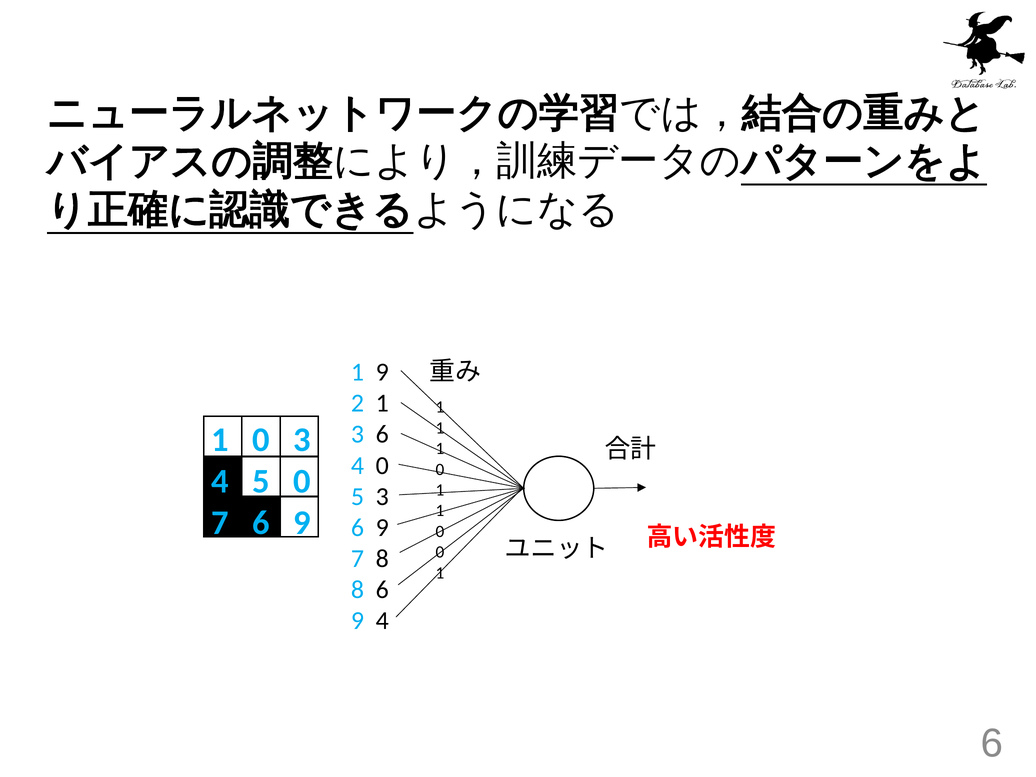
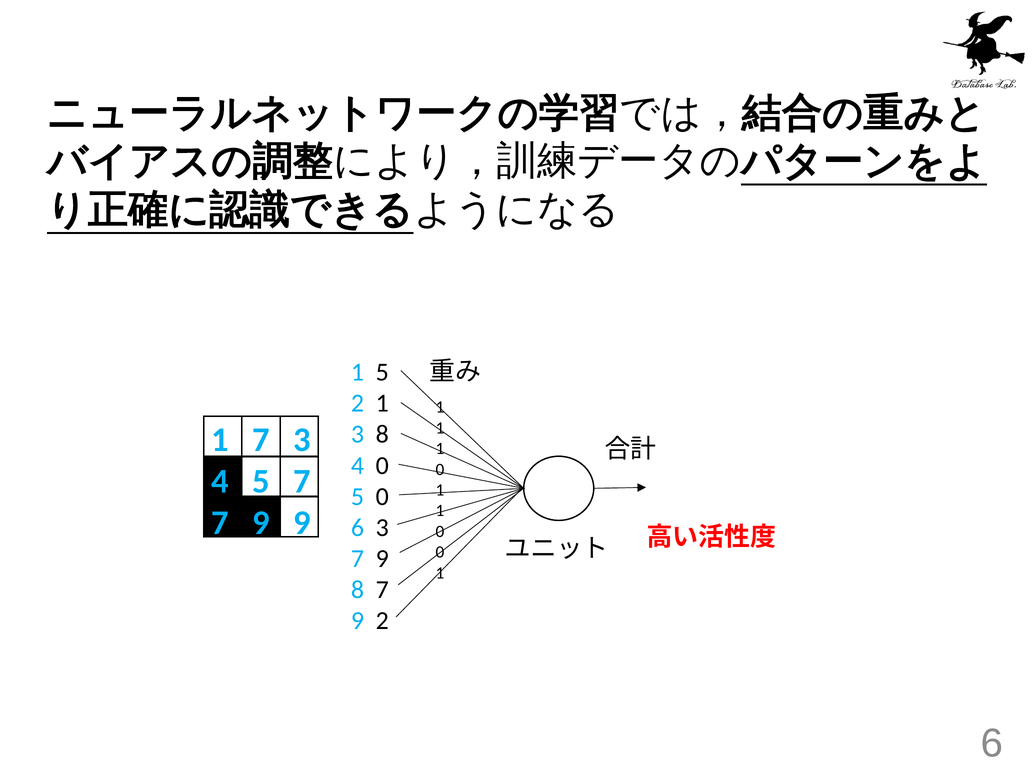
1 9: 9 -> 5
6 at (382, 434): 6 -> 8
0 at (261, 440): 0 -> 7
5 0: 0 -> 7
5 3: 3 -> 0
6 at (261, 523): 6 -> 9
9 at (382, 528): 9 -> 3
8 at (382, 559): 8 -> 9
8 6: 6 -> 7
9 4: 4 -> 2
